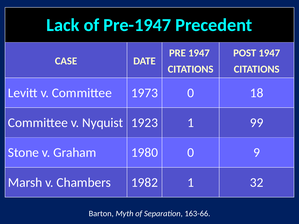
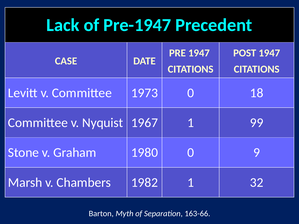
1923: 1923 -> 1967
